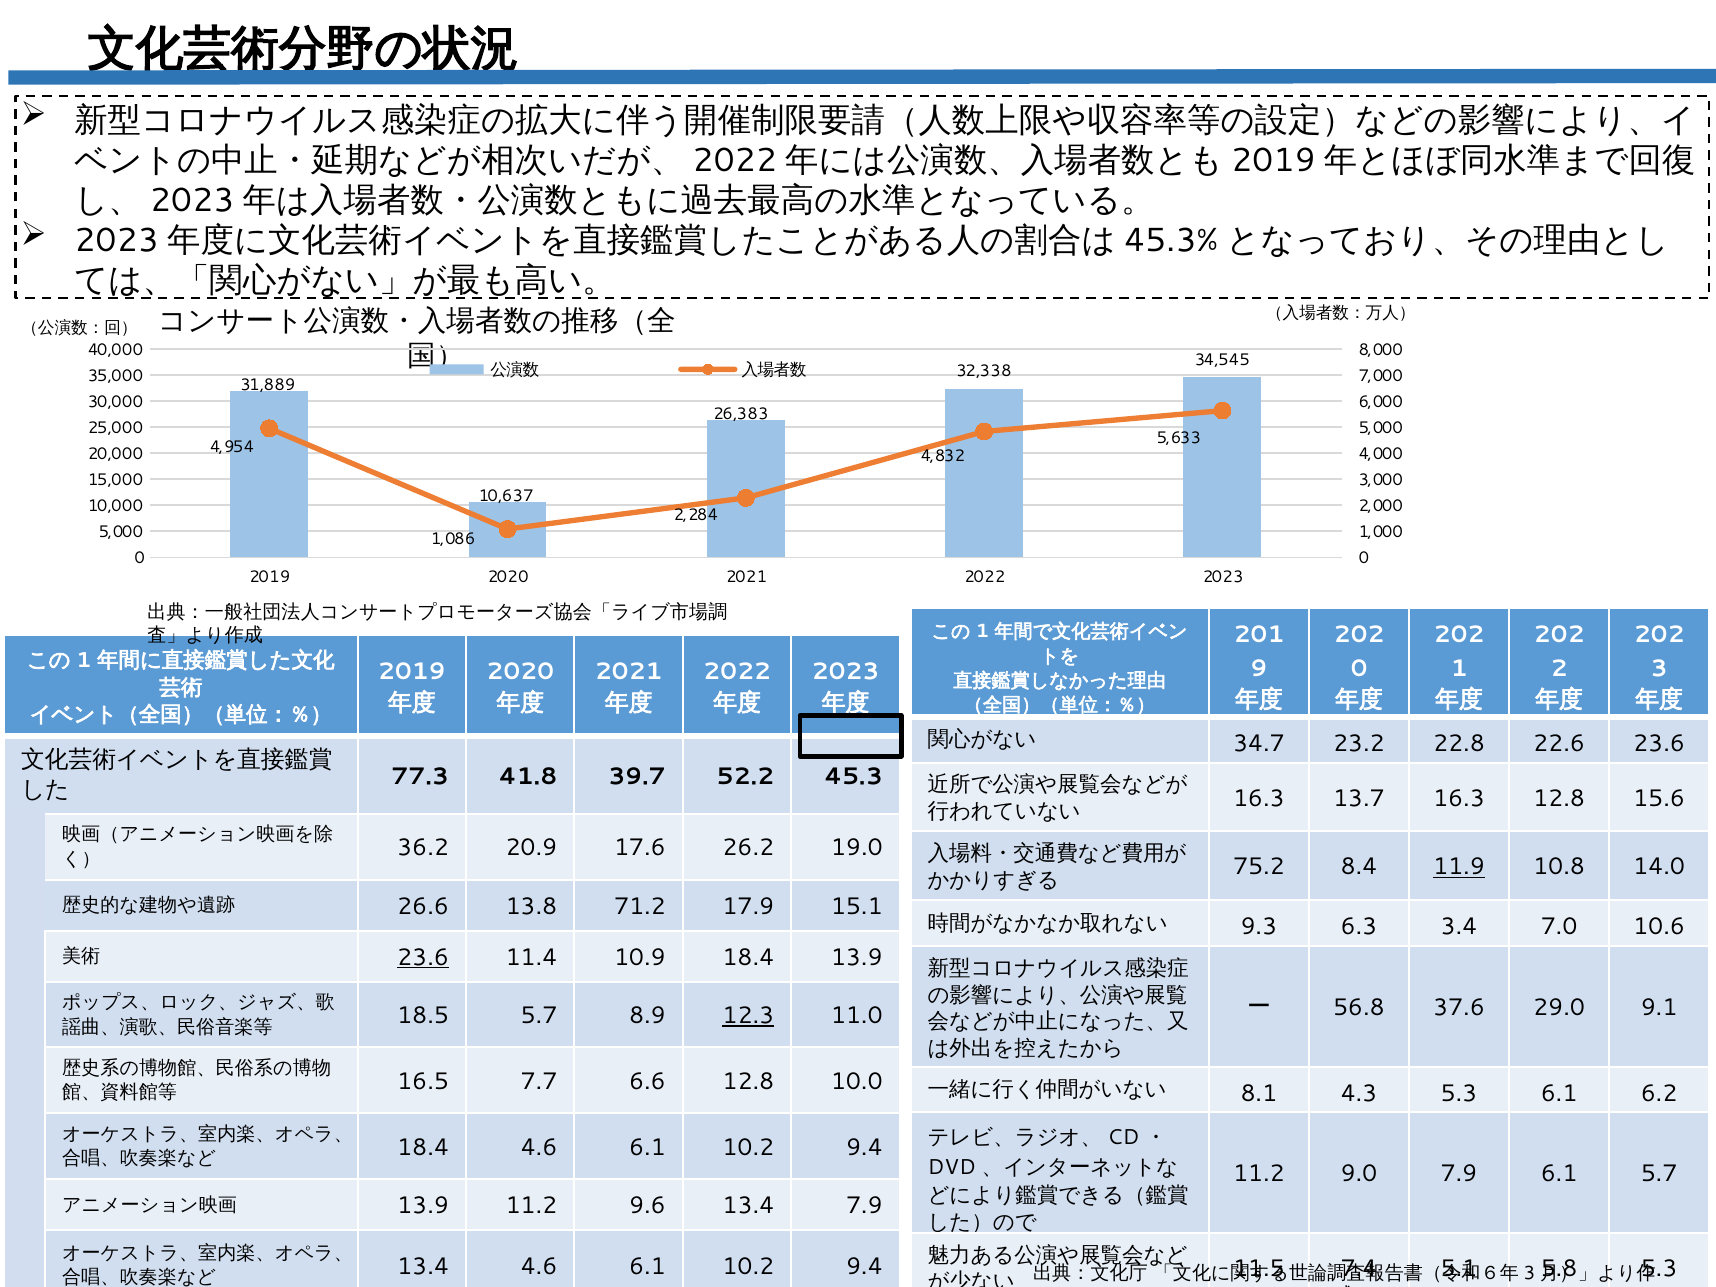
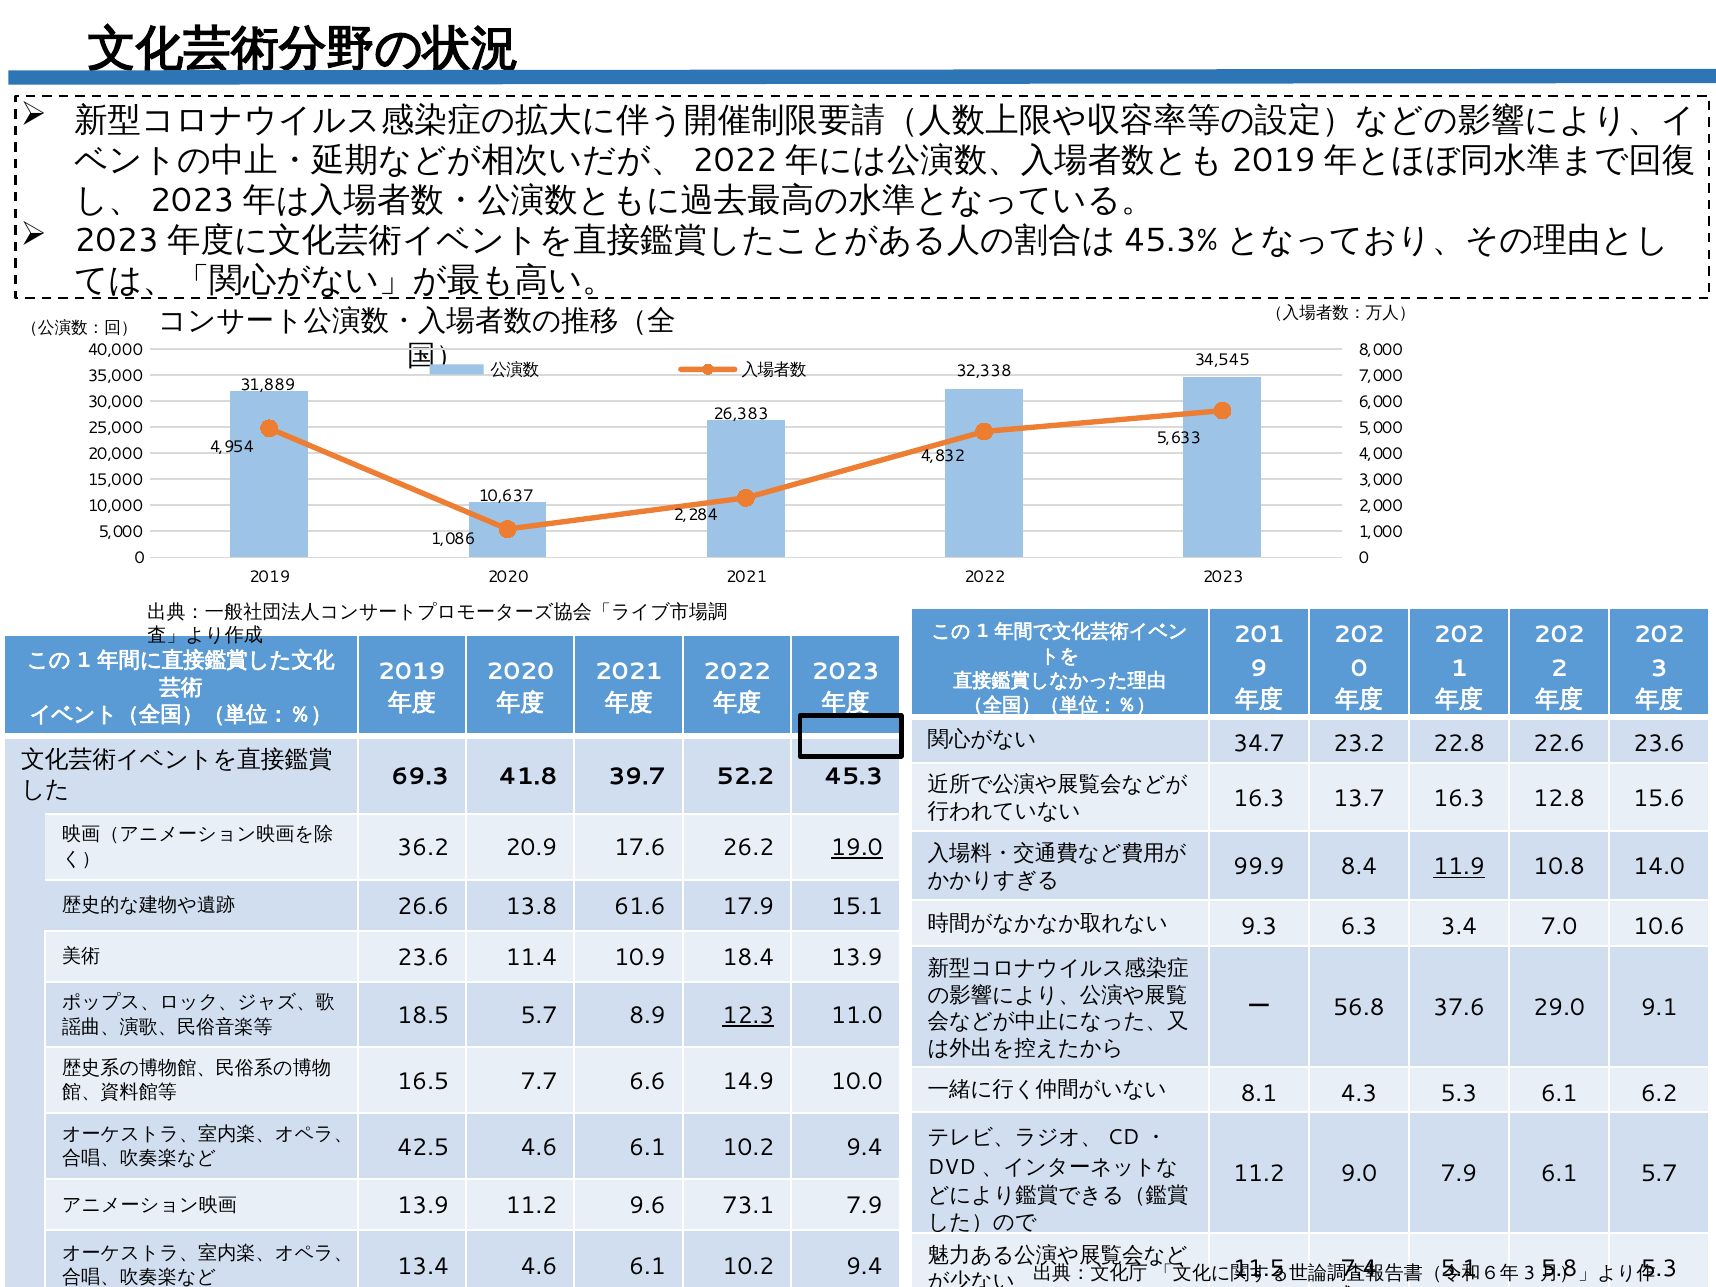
77.3: 77.3 -> 69.3
19.0 underline: none -> present
75.2: 75.2 -> 99.9
71.2: 71.2 -> 61.6
23.6 at (423, 957) underline: present -> none
6.6 12.8: 12.8 -> 14.9
18.4 at (423, 1147): 18.4 -> 42.5
9.6 13.4: 13.4 -> 73.1
